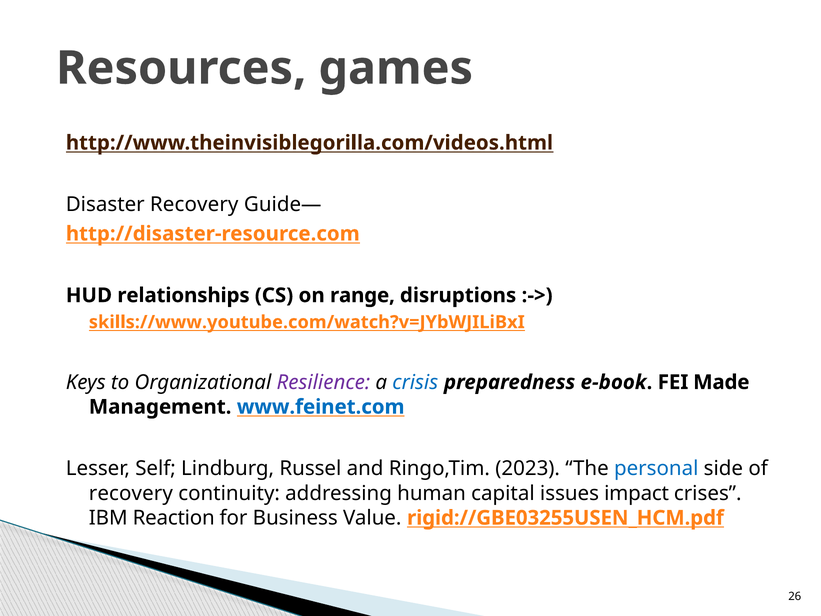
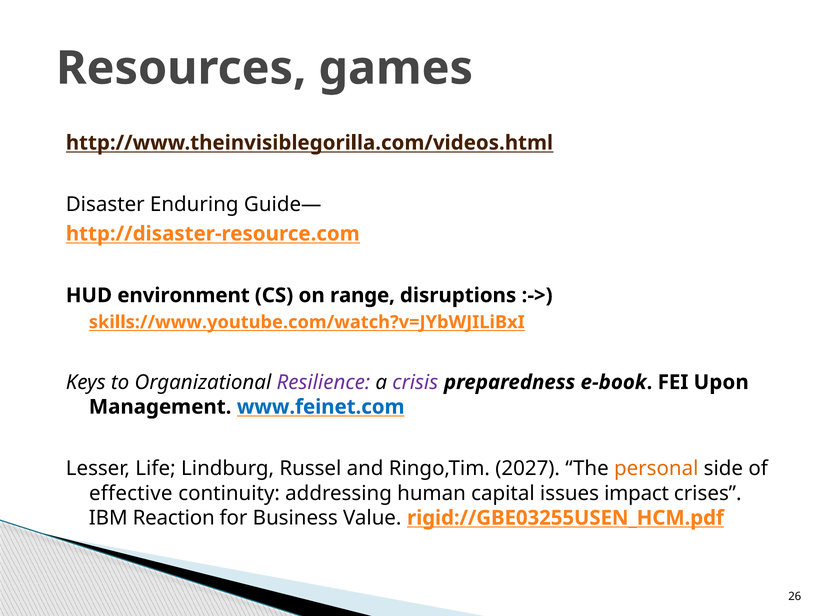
Disaster Recovery: Recovery -> Enduring
relationships: relationships -> environment
crisis colour: blue -> purple
Made: Made -> Upon
Self: Self -> Life
2023: 2023 -> 2027
personal colour: blue -> orange
recovery at (131, 493): recovery -> effective
